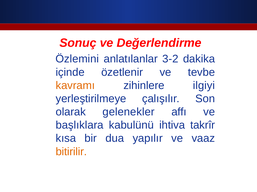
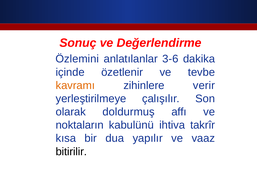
3-2: 3-2 -> 3-6
ilgiyi: ilgiyi -> verir
gelenekler: gelenekler -> doldurmuş
başlıklara: başlıklara -> noktaların
bitirilir colour: orange -> black
